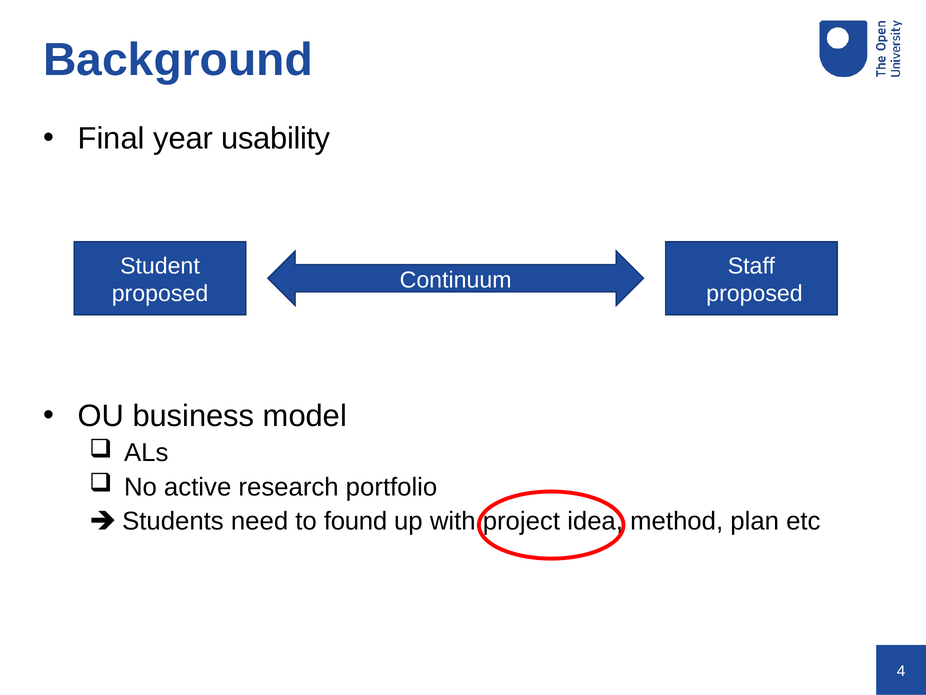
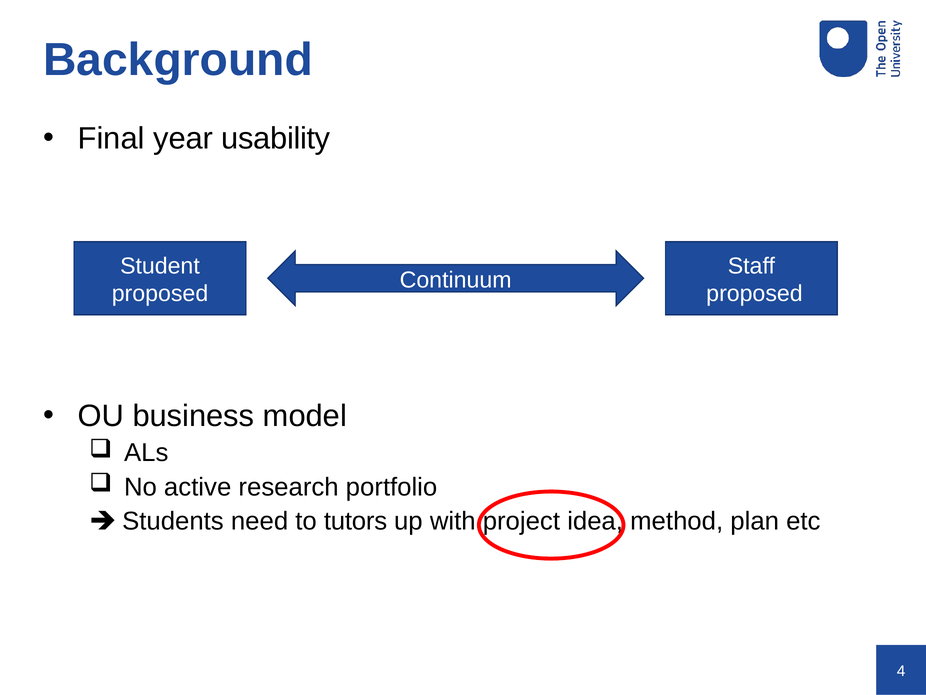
found: found -> tutors
